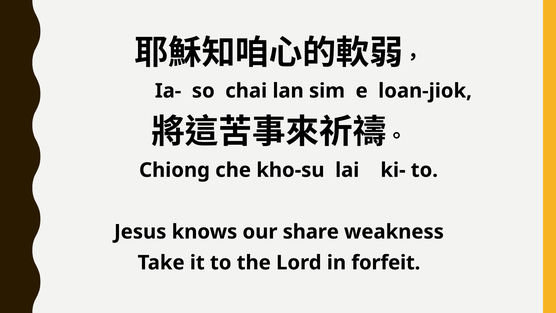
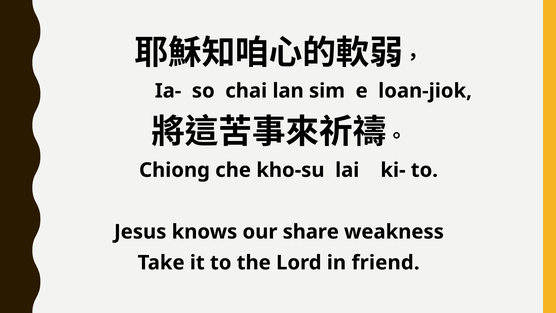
forfeit: forfeit -> friend
